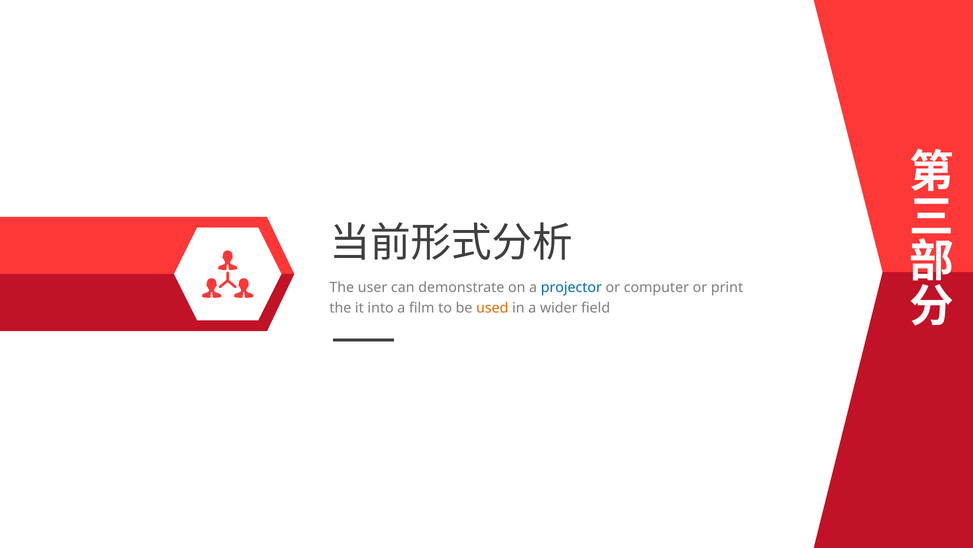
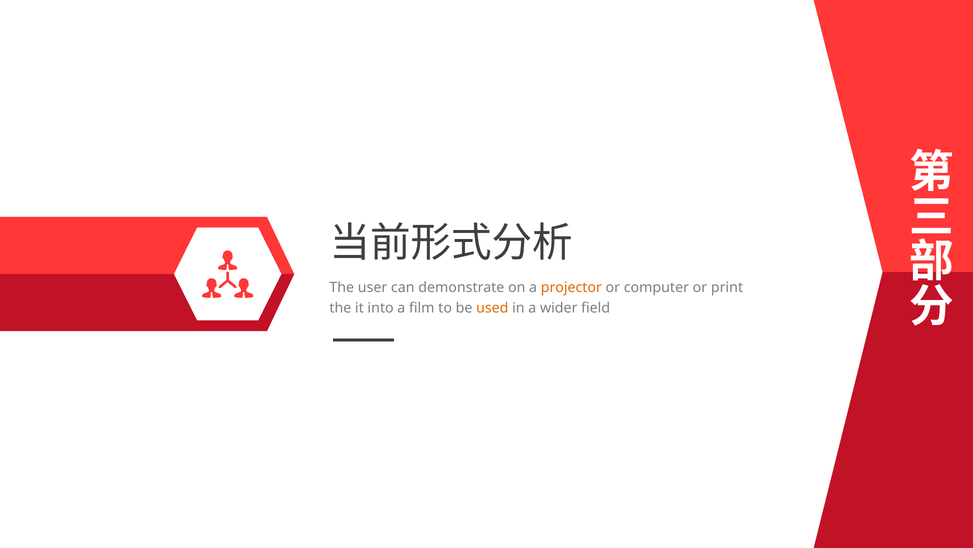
projector colour: blue -> orange
